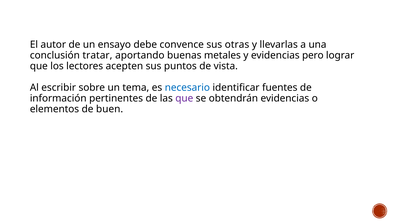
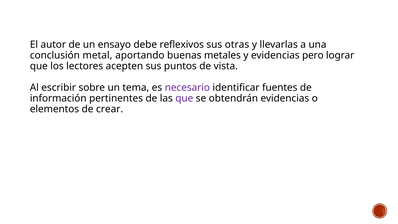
convence: convence -> reflexivos
tratar: tratar -> metal
necesario colour: blue -> purple
buen: buen -> crear
